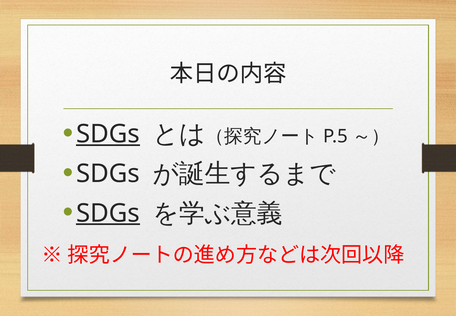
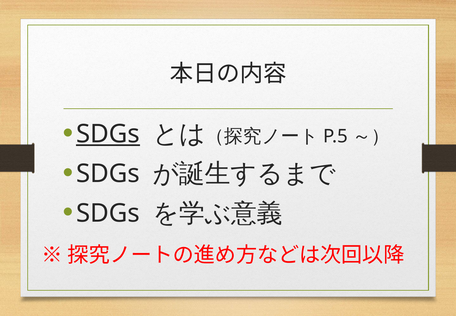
SDGs at (108, 213) underline: present -> none
